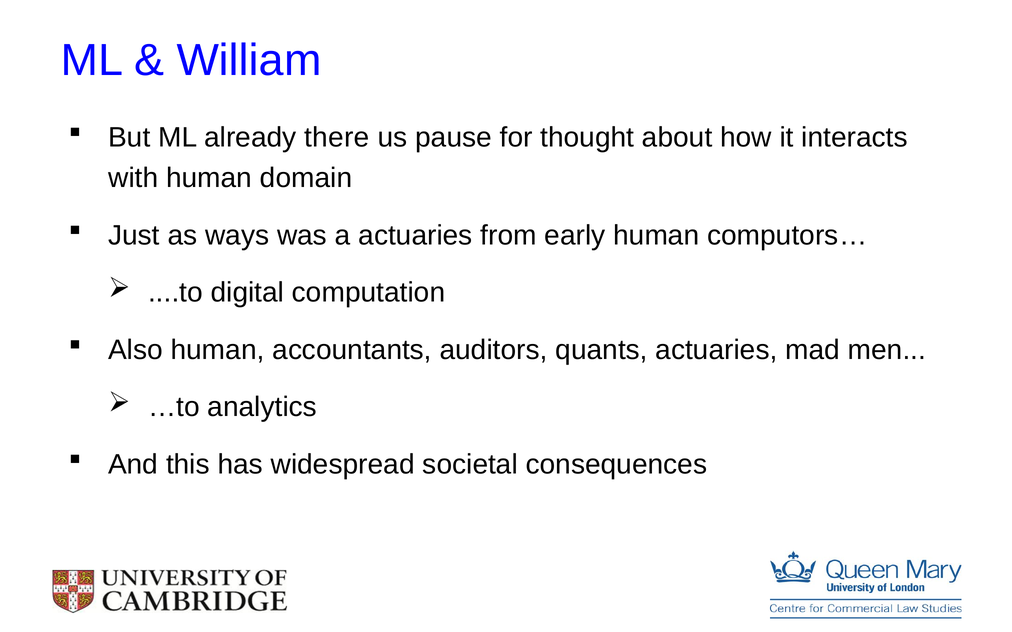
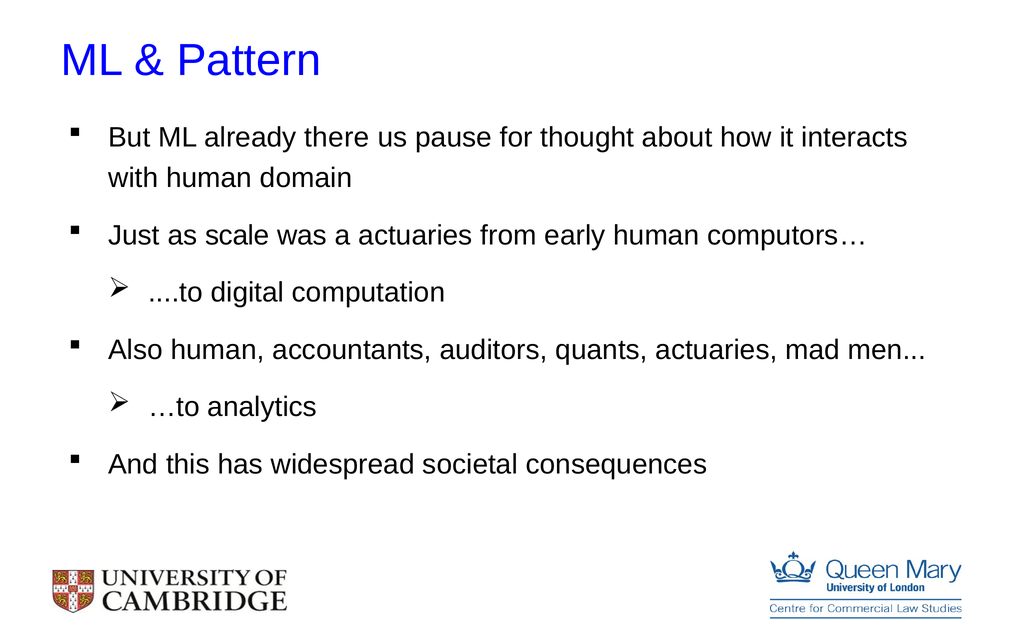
William: William -> Pattern
ways: ways -> scale
